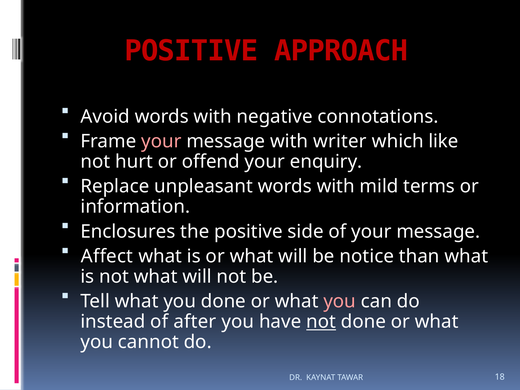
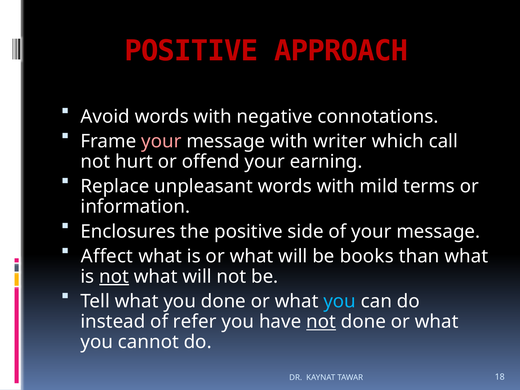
like: like -> call
enquiry: enquiry -> earning
notice: notice -> books
not at (114, 277) underline: none -> present
you at (340, 301) colour: pink -> light blue
after: after -> refer
